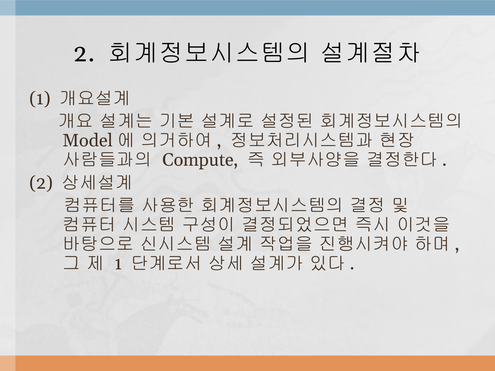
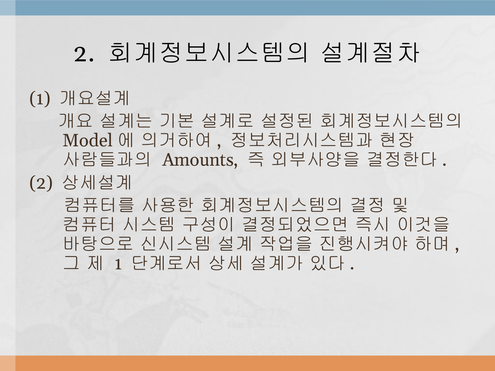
Compute: Compute -> Amounts
